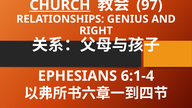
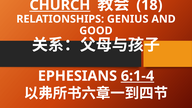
97: 97 -> 18
RIGHT: RIGHT -> GOOD
6:1-4 underline: none -> present
